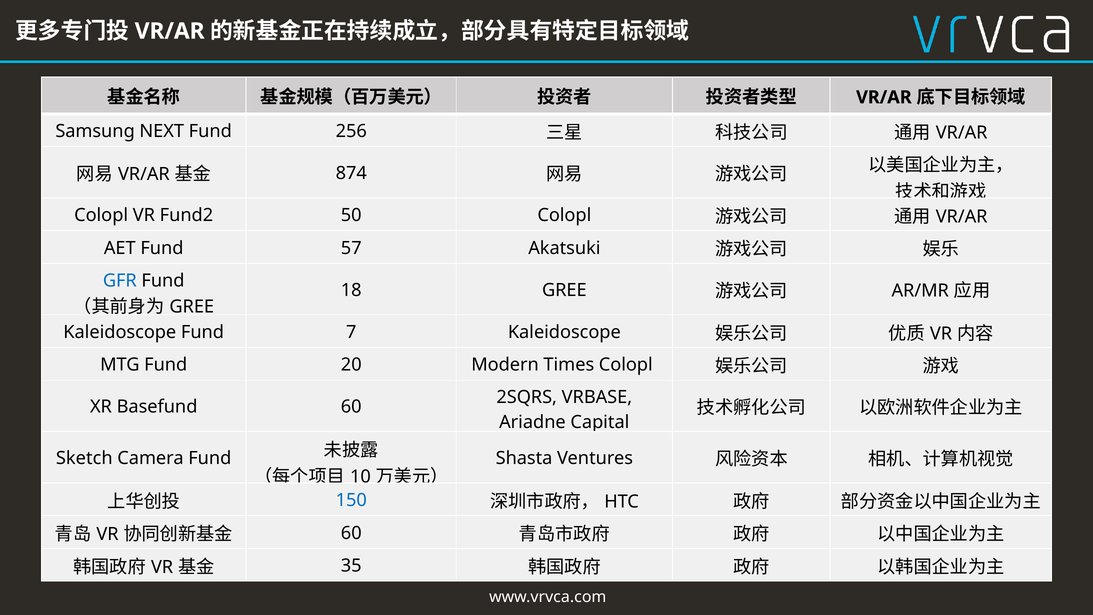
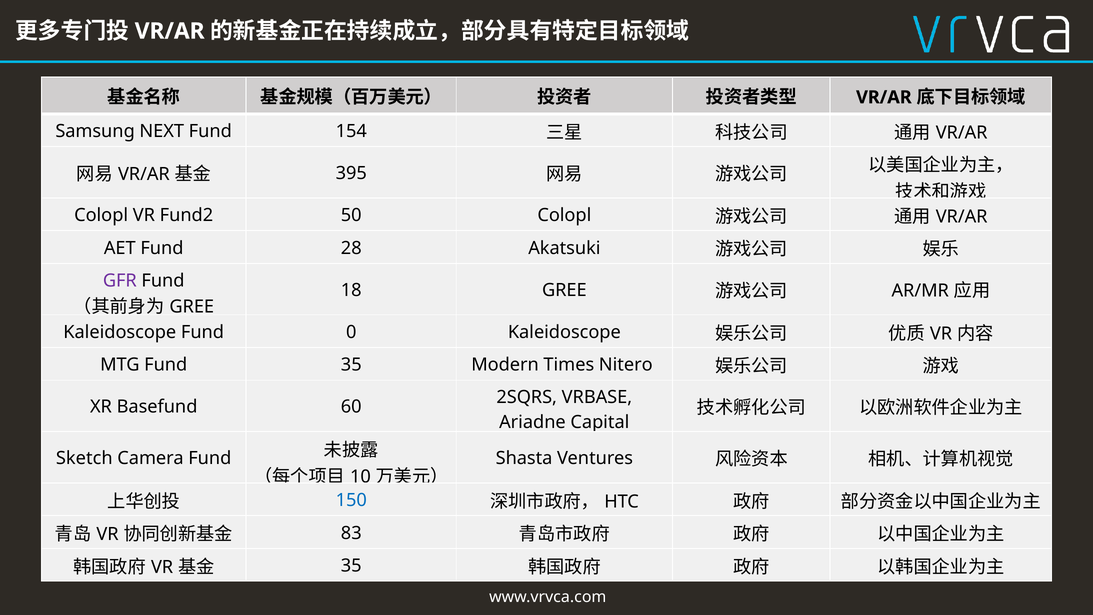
256: 256 -> 154
874: 874 -> 395
57: 57 -> 28
GFR colour: blue -> purple
7: 7 -> 0
Fund 20: 20 -> 35
Times Colopl: Colopl -> Nitero
60 at (351, 533): 60 -> 83
